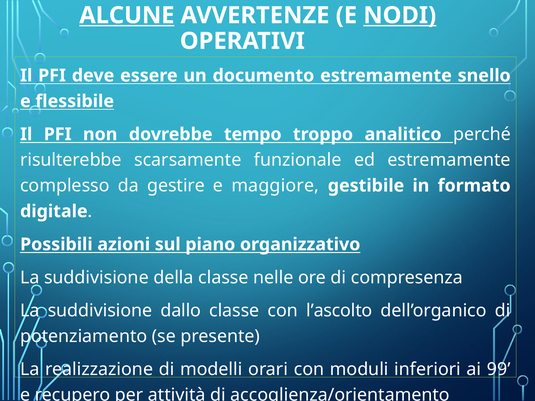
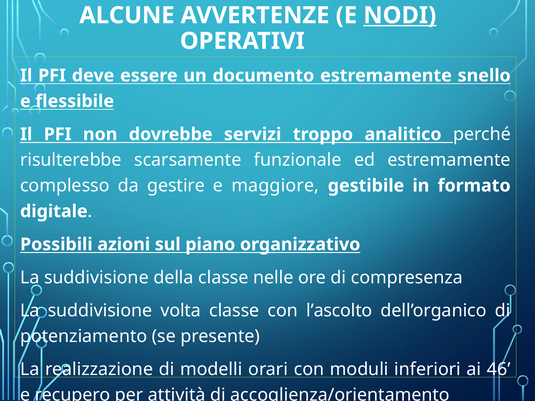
ALCUNE underline: present -> none
tempo: tempo -> servizi
dallo: dallo -> volta
99: 99 -> 46
